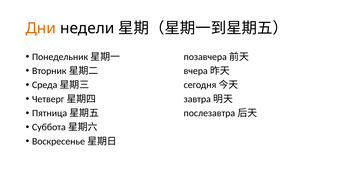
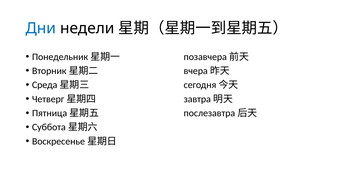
Дни colour: orange -> blue
